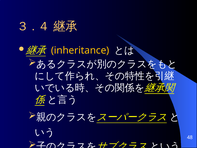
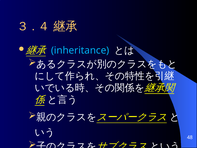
inheritance colour: yellow -> light blue
